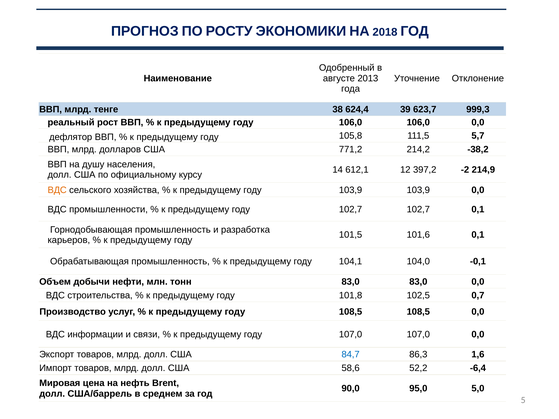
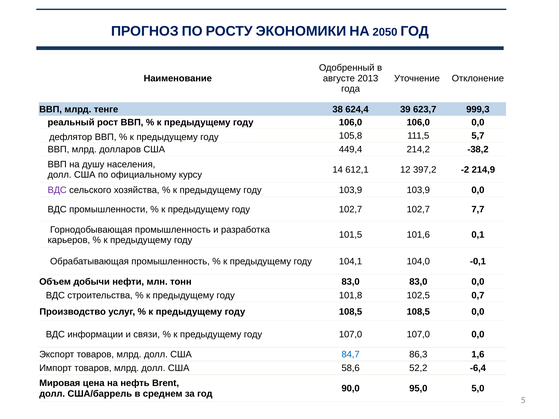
2018: 2018 -> 2050
771,2: 771,2 -> 449,4
ВДС at (57, 190) colour: orange -> purple
102,7 0,1: 0,1 -> 7,7
